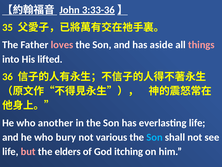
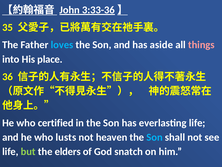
loves colour: pink -> light blue
lifted: lifted -> place
another: another -> certified
bury: bury -> lusts
various: various -> heaven
but colour: pink -> light green
itching: itching -> snatch
